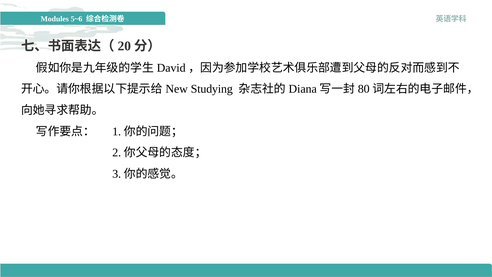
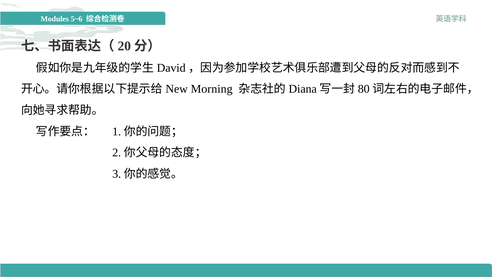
Studying: Studying -> Morning
